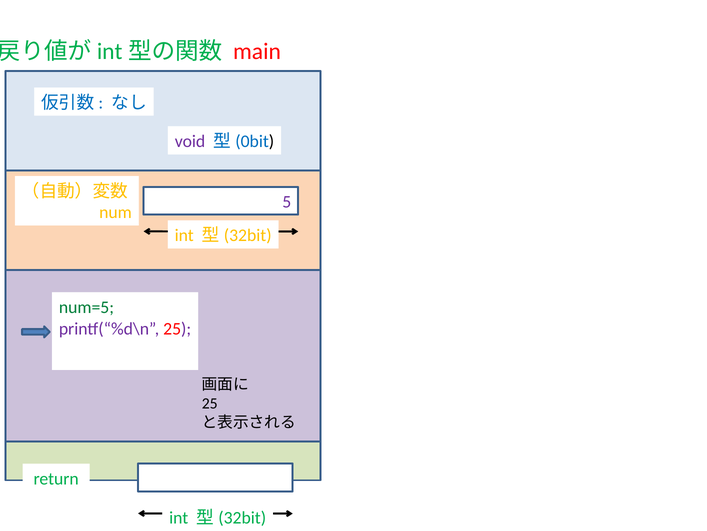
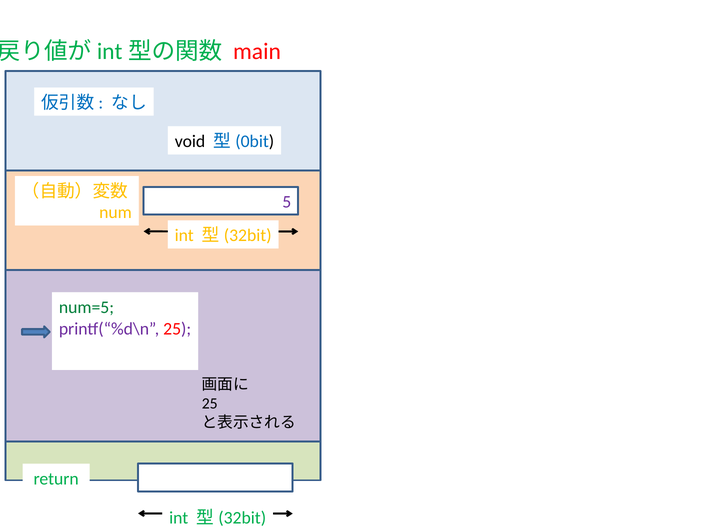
void colour: purple -> black
